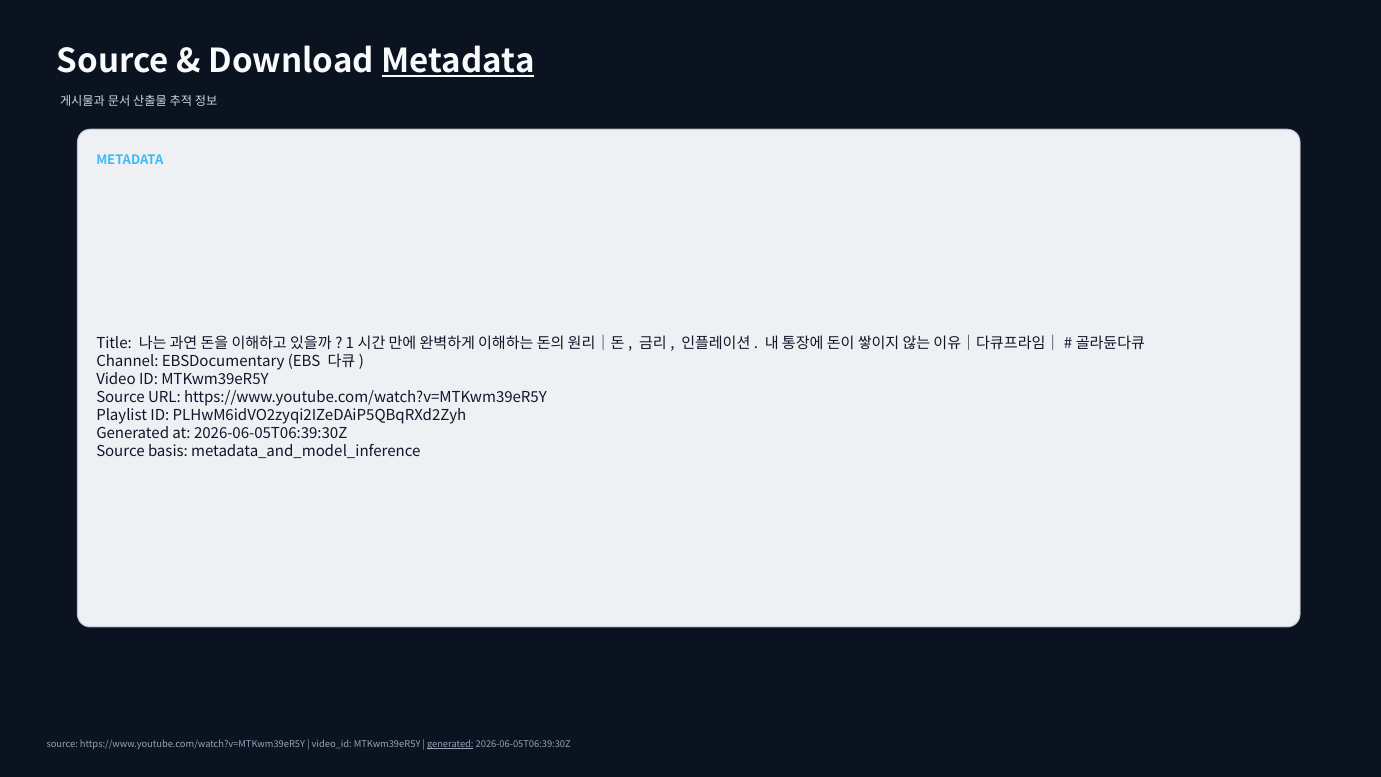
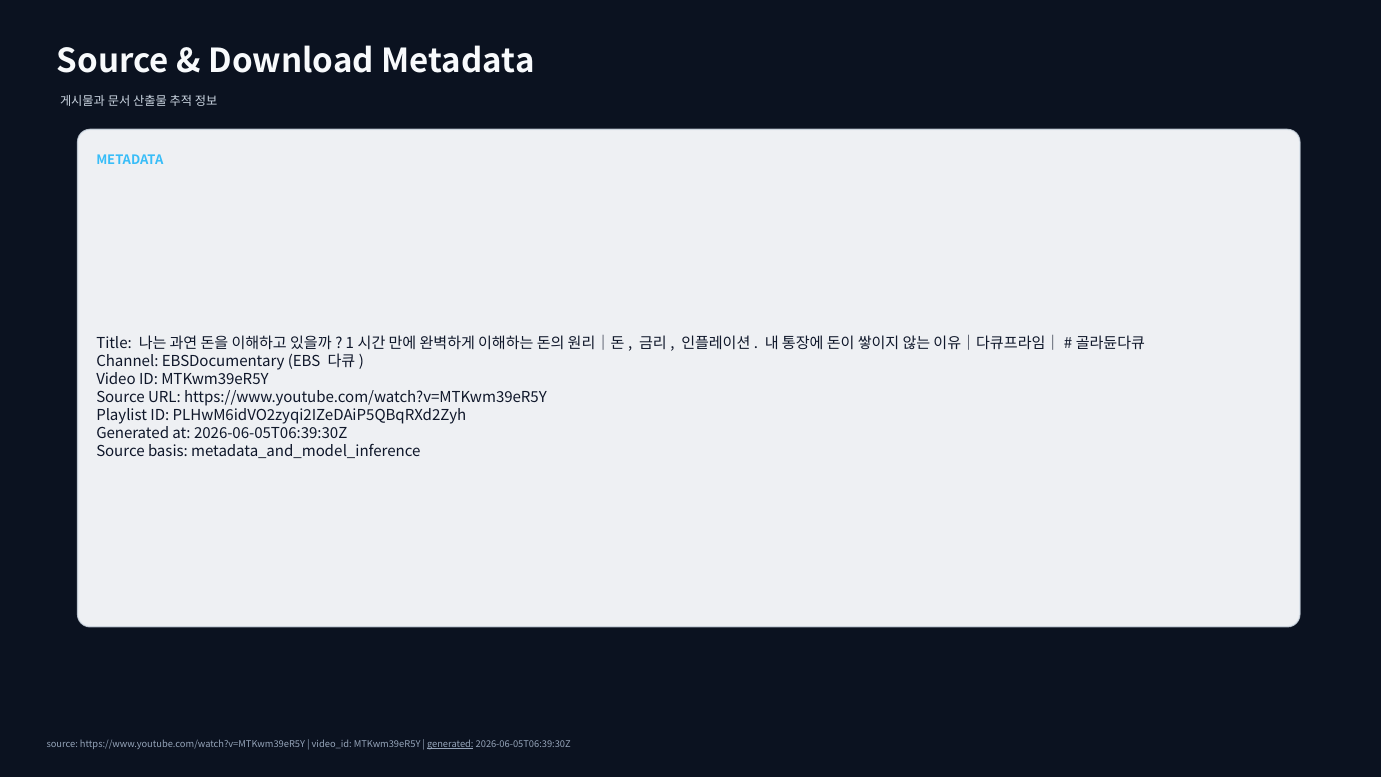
Metadata at (458, 62) underline: present -> none
